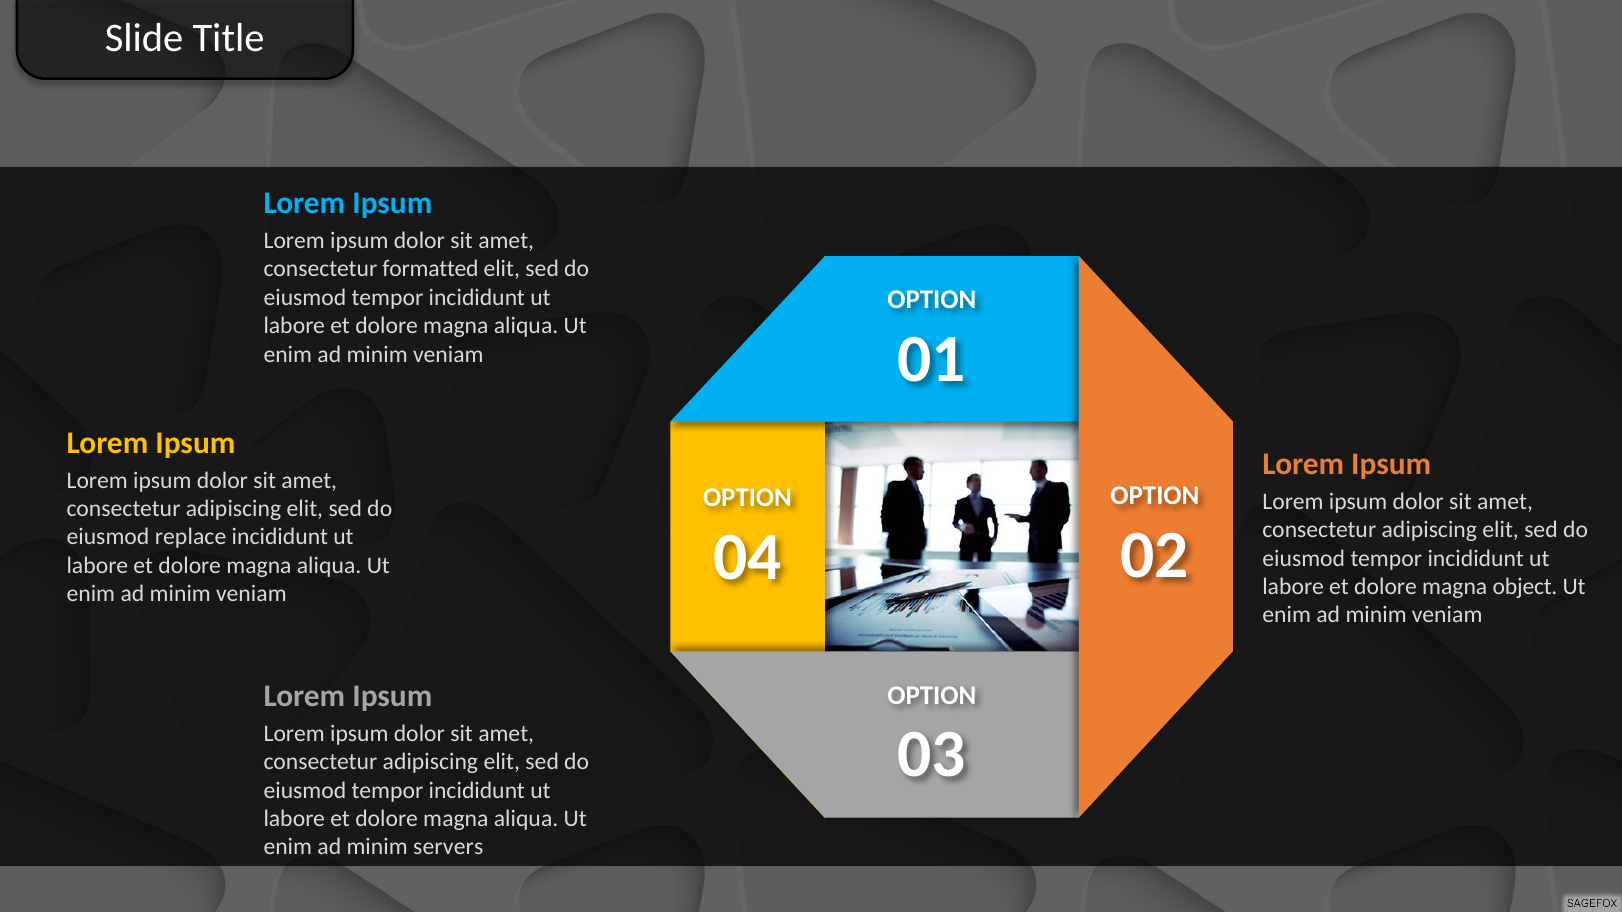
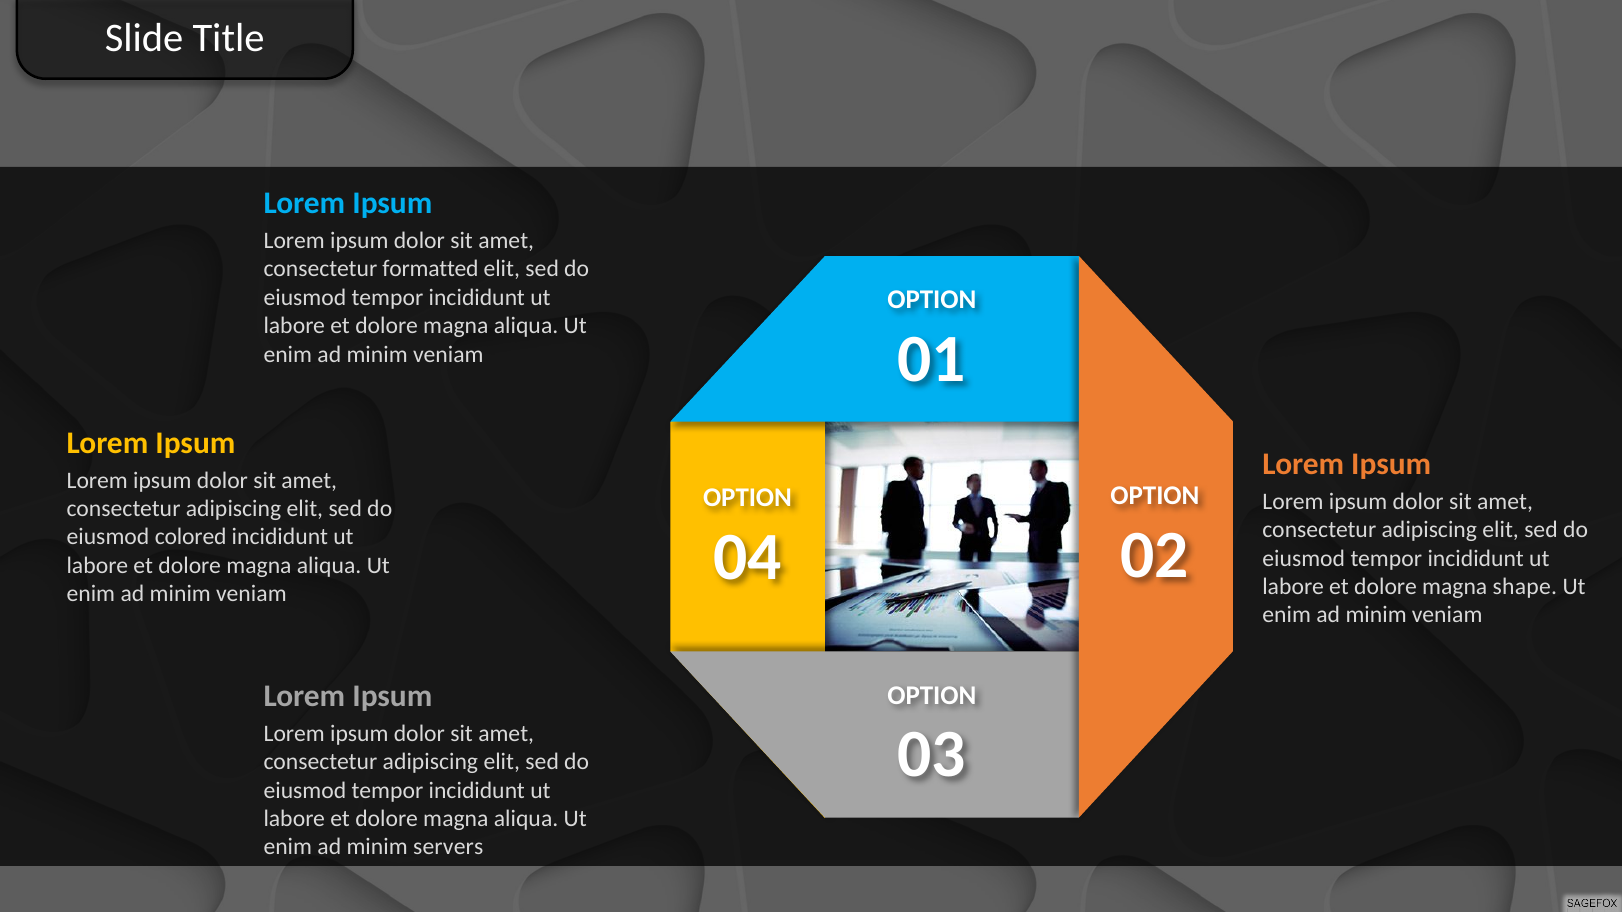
replace: replace -> colored
object: object -> shape
